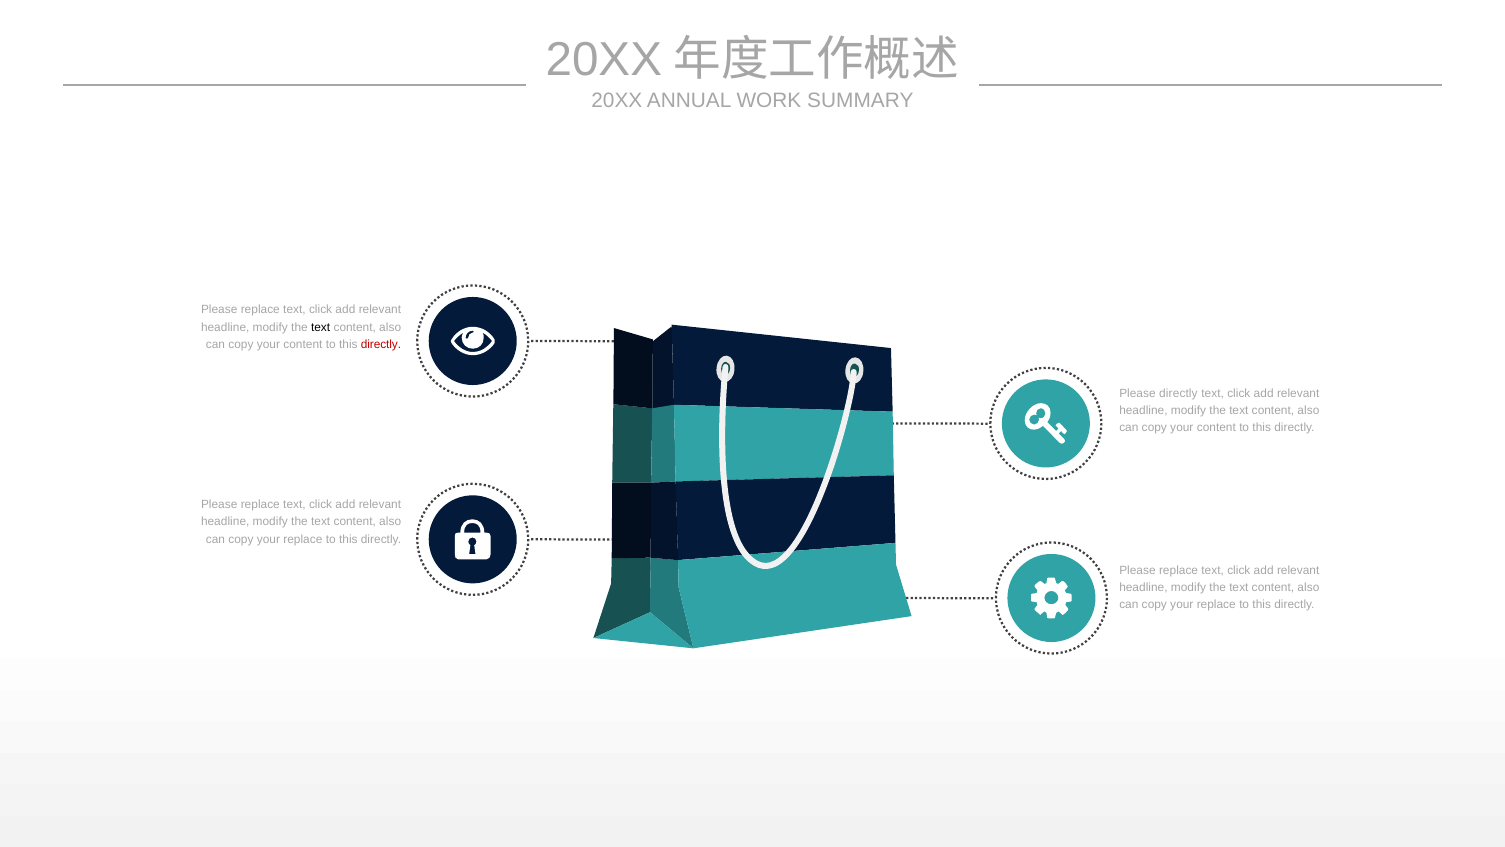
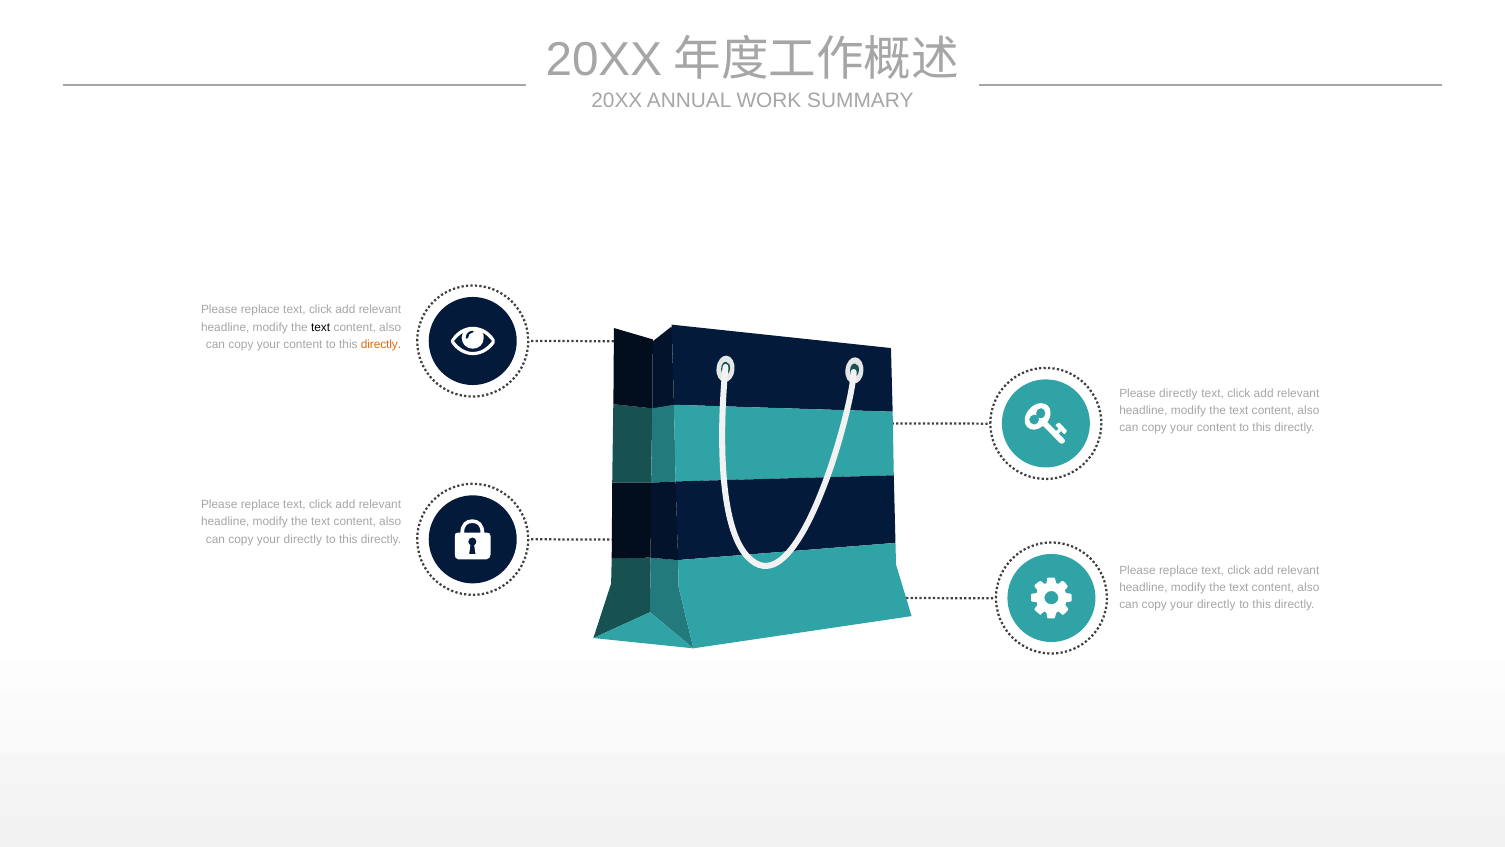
directly at (381, 344) colour: red -> orange
replace at (303, 539): replace -> directly
replace at (1216, 604): replace -> directly
